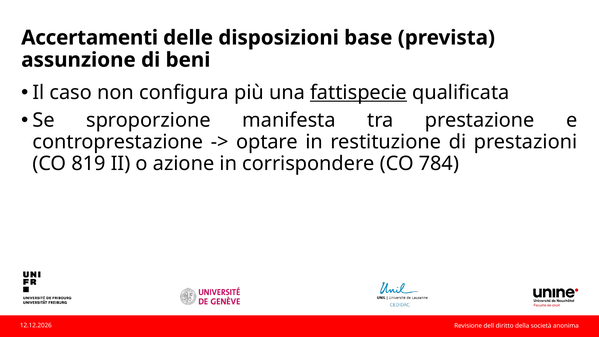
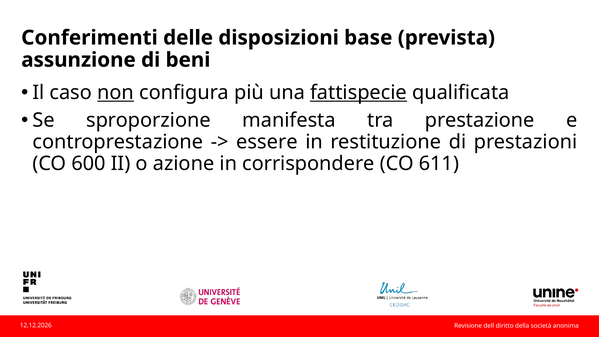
Accertamenti: Accertamenti -> Conferimenti
non underline: none -> present
optare: optare -> essere
819: 819 -> 600
784: 784 -> 611
